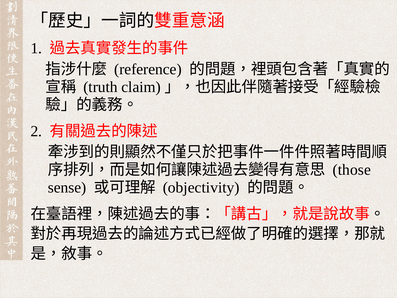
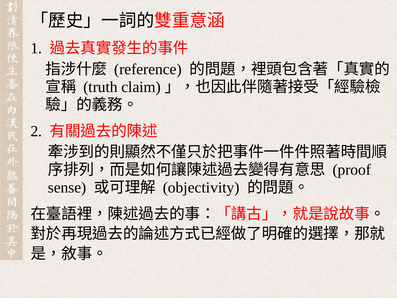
those: those -> proof
